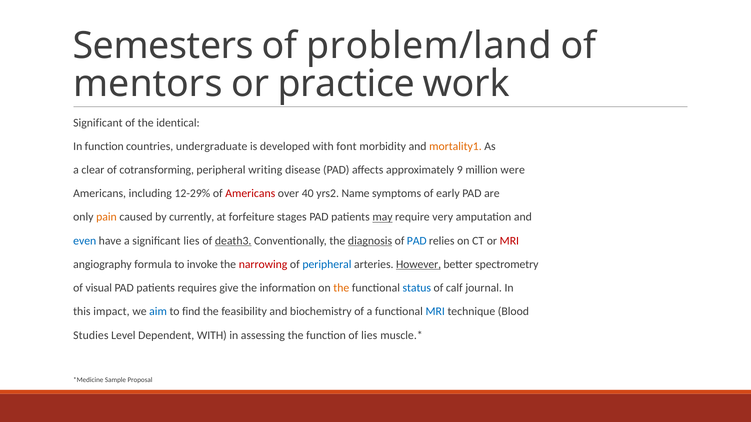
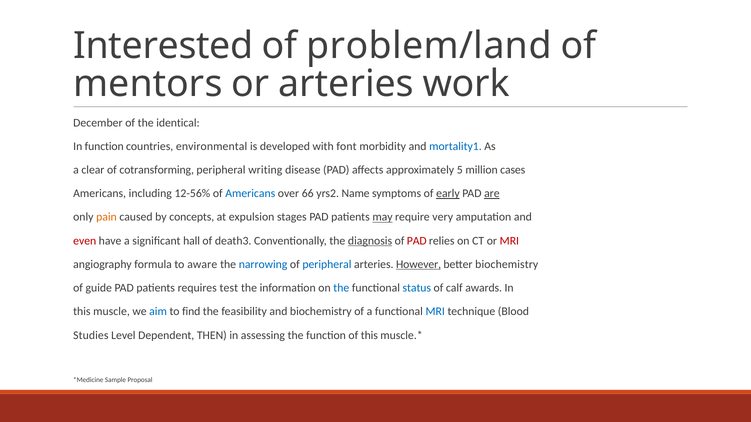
Semesters: Semesters -> Interested
or practice: practice -> arteries
Significant at (98, 123): Significant -> December
undergraduate: undergraduate -> environmental
mortality1 colour: orange -> blue
9: 9 -> 5
were: were -> cases
12-29%: 12-29% -> 12-56%
Americans at (250, 194) colour: red -> blue
40: 40 -> 66
early underline: none -> present
are underline: none -> present
currently: currently -> concepts
forfeiture: forfeiture -> expulsion
even colour: blue -> red
significant lies: lies -> hall
death3 underline: present -> none
PAD at (417, 241) colour: blue -> red
invoke: invoke -> aware
narrowing colour: red -> blue
better spectrometry: spectrometry -> biochemistry
visual: visual -> guide
give: give -> test
the at (341, 288) colour: orange -> blue
journal: journal -> awards
impact: impact -> muscle
Dependent WITH: WITH -> THEN
of lies: lies -> this
